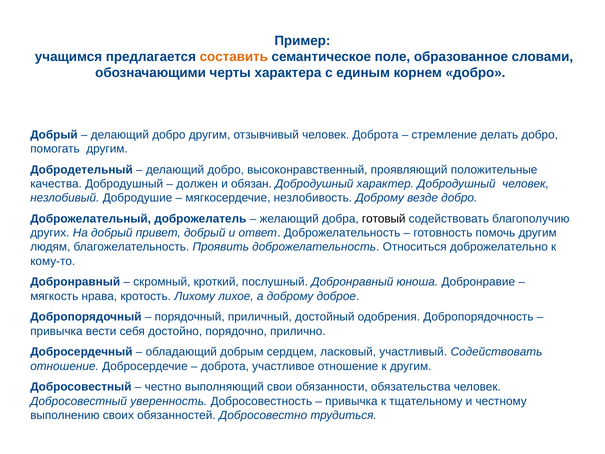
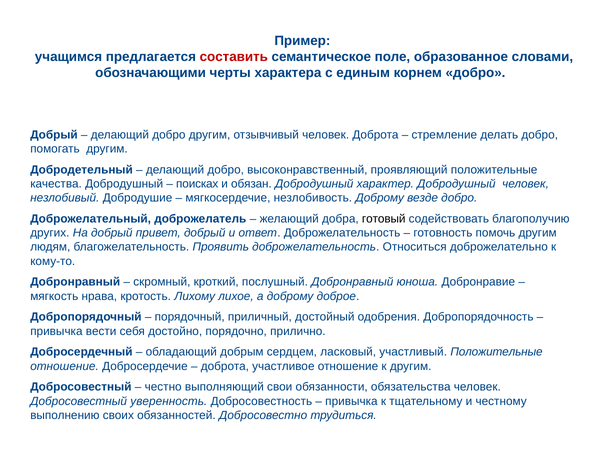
составить colour: orange -> red
должен: должен -> поисках
участливый Содействовать: Содействовать -> Положительные
